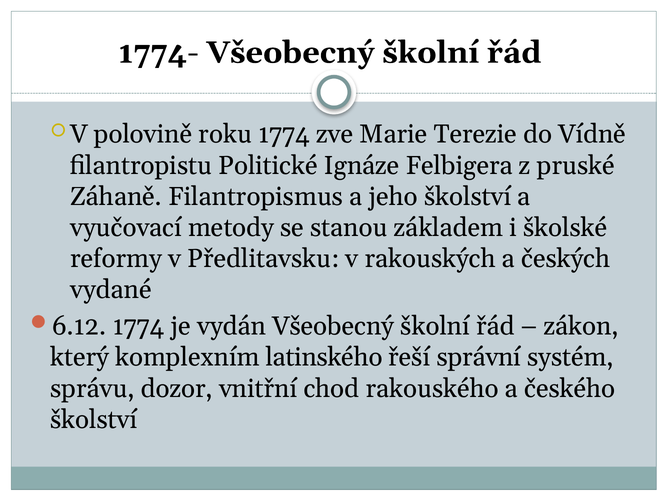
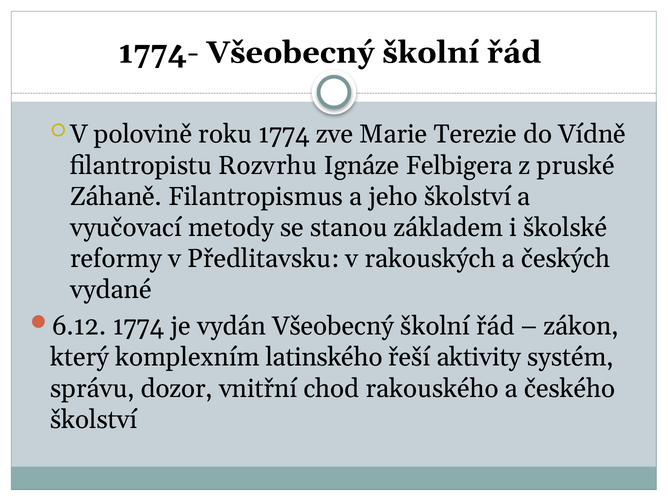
Politické: Politické -> Rozvrhu
správní: správní -> aktivity
